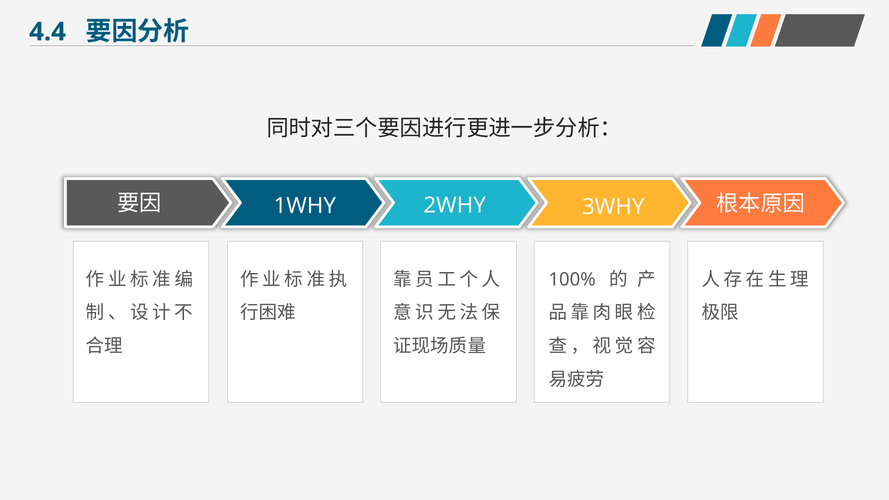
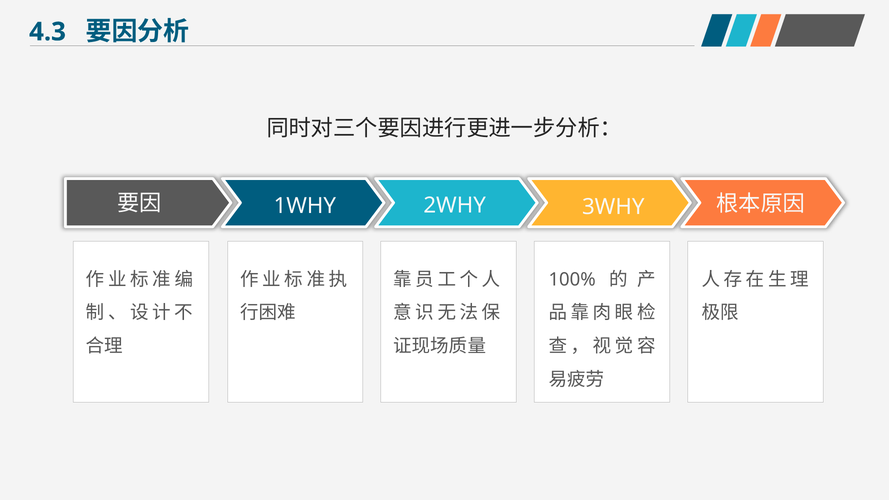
4.4: 4.4 -> 4.3
